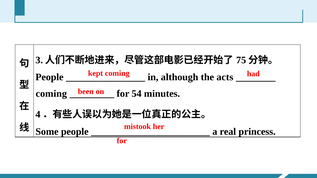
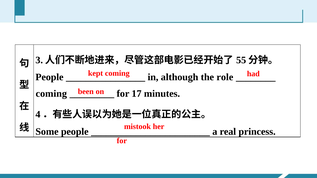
75: 75 -> 55
acts: acts -> role
54: 54 -> 17
